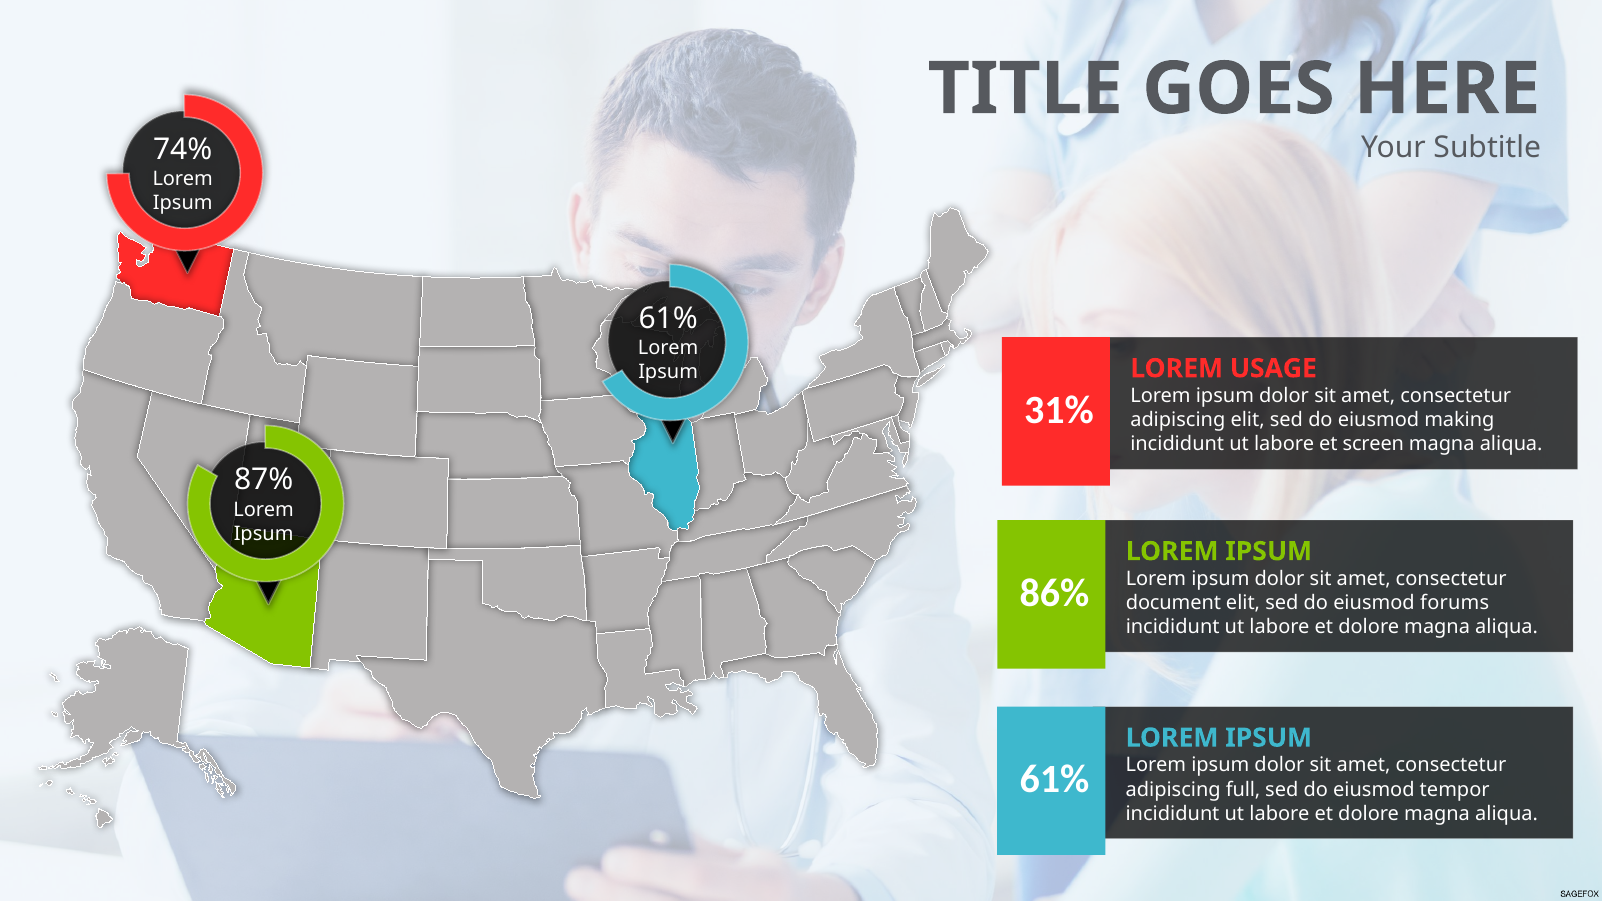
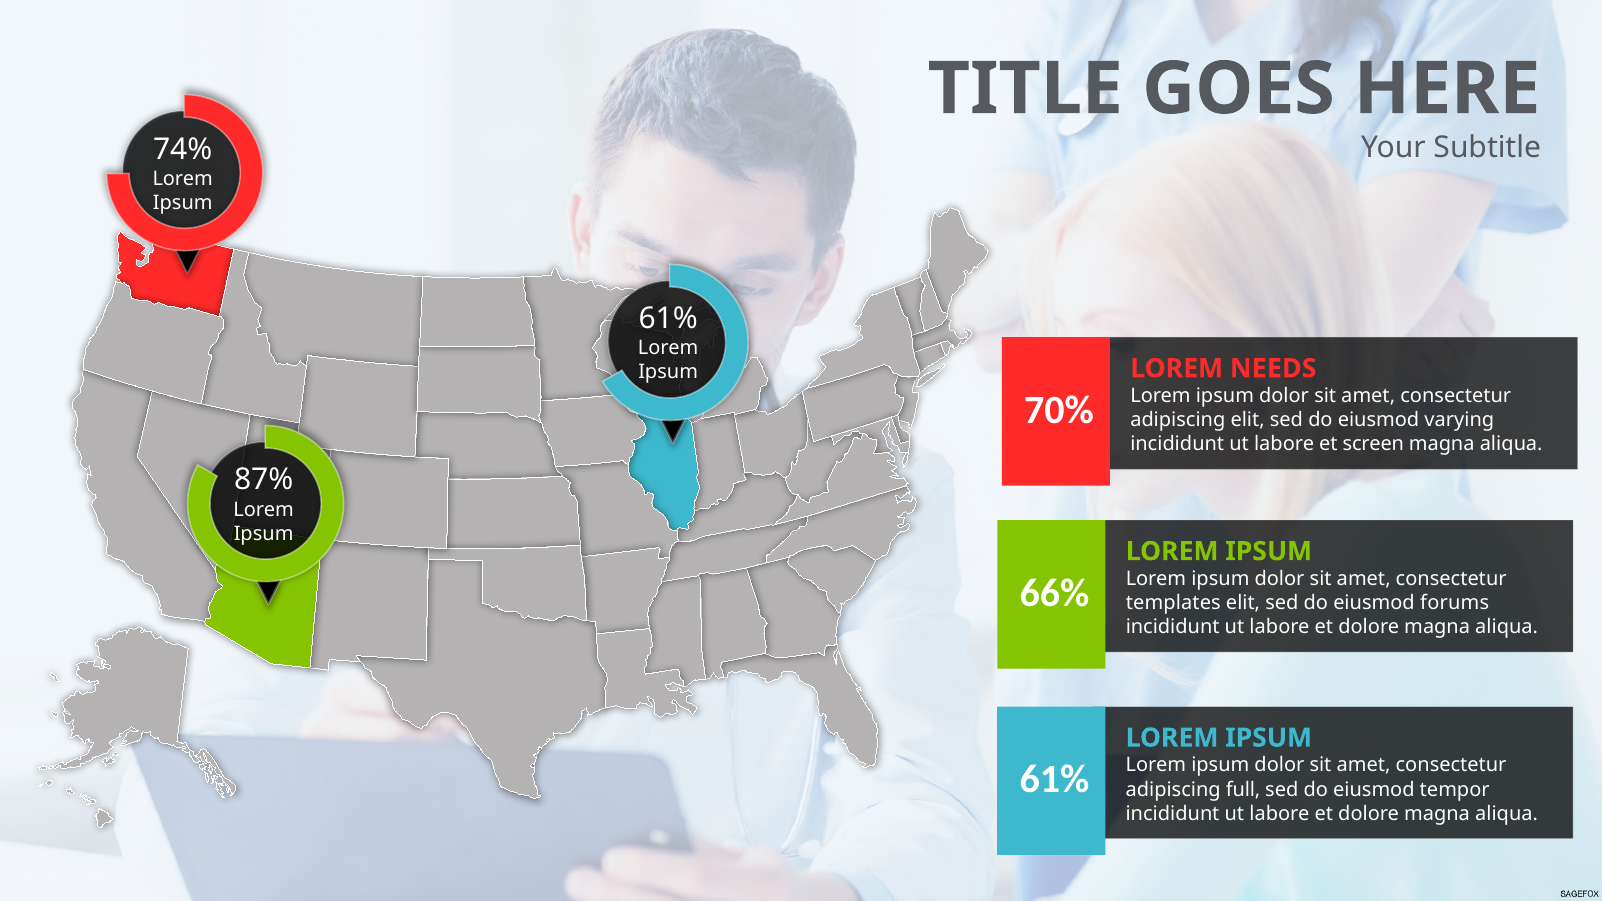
USAGE: USAGE -> NEEDS
31%: 31% -> 70%
making: making -> varying
86%: 86% -> 66%
document: document -> templates
